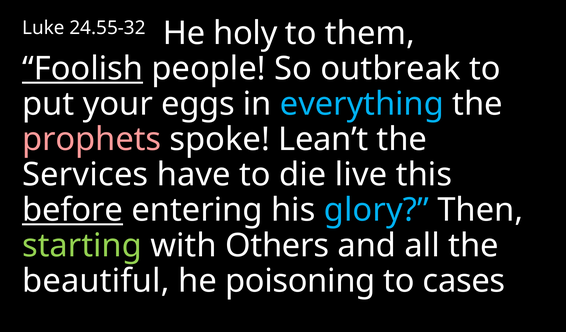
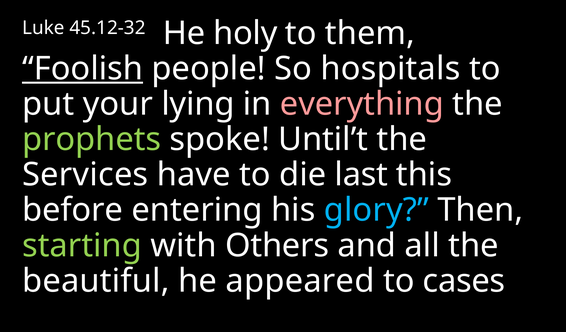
24.55-32: 24.55-32 -> 45.12-32
outbreak: outbreak -> hospitals
eggs: eggs -> lying
everything colour: light blue -> pink
prophets colour: pink -> light green
Lean’t: Lean’t -> Until’t
live: live -> last
before underline: present -> none
poisoning: poisoning -> appeared
